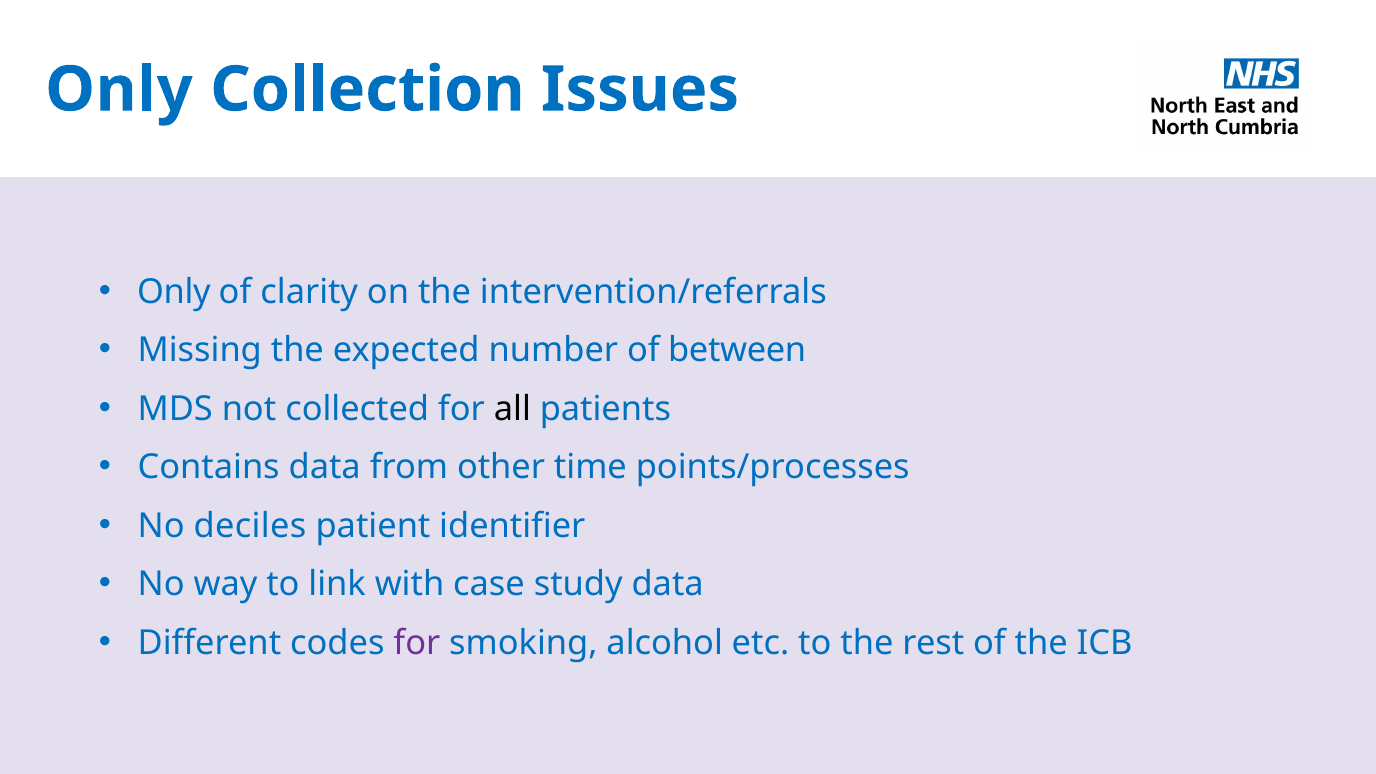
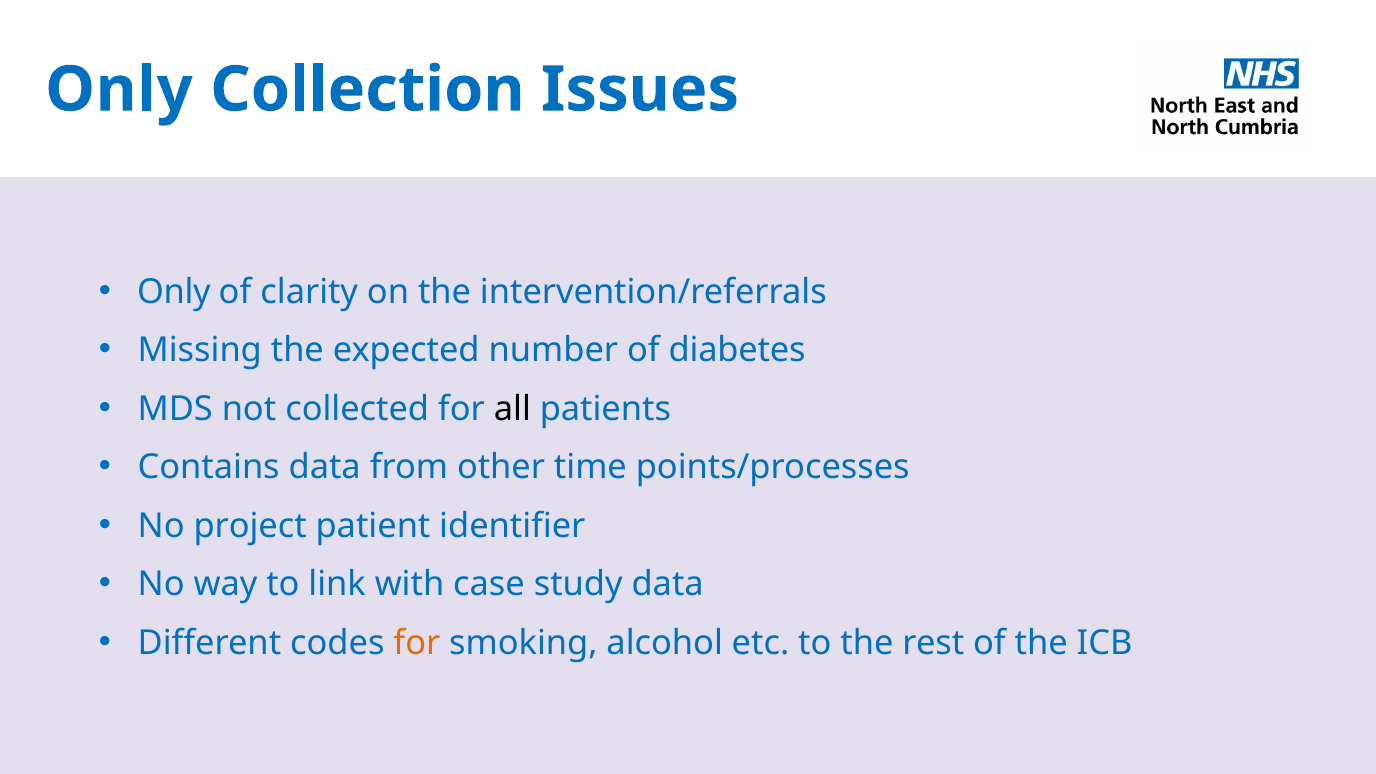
between: between -> diabetes
deciles: deciles -> project
for at (417, 643) colour: purple -> orange
